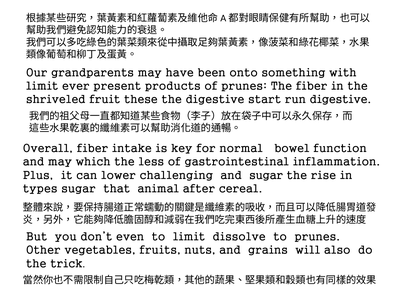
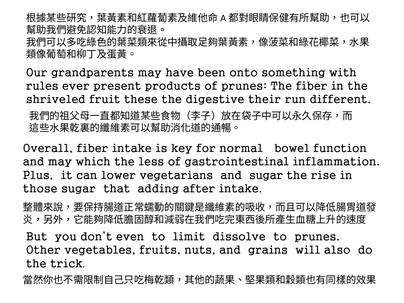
limit at (42, 86): limit -> rules
start: start -> their
run digestive: digestive -> different
challenging: challenging -> vegetarians
types: types -> those
animal: animal -> adding
after cereal: cereal -> intake
